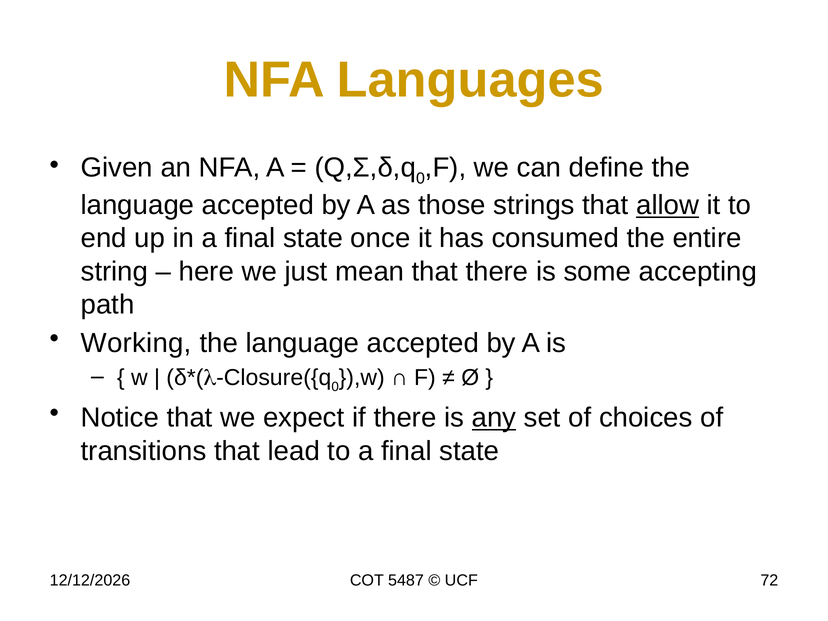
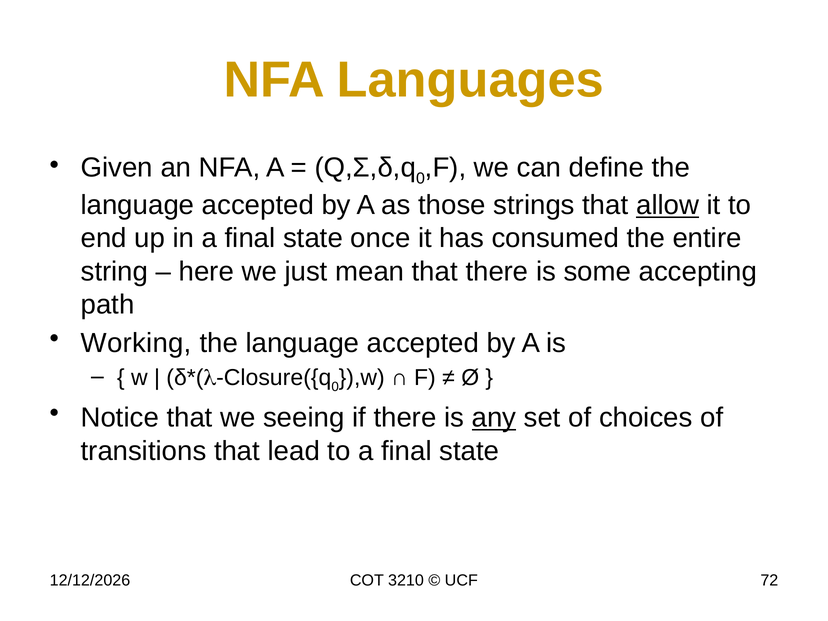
expect: expect -> seeing
5487: 5487 -> 3210
